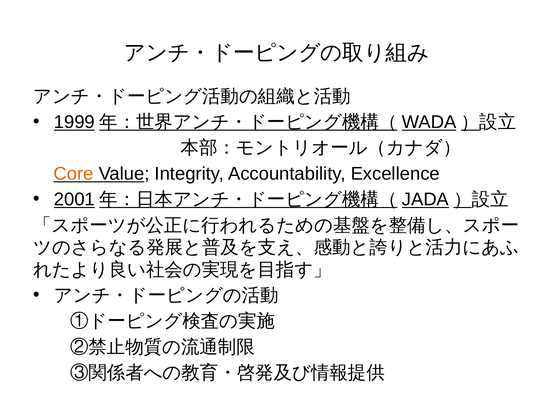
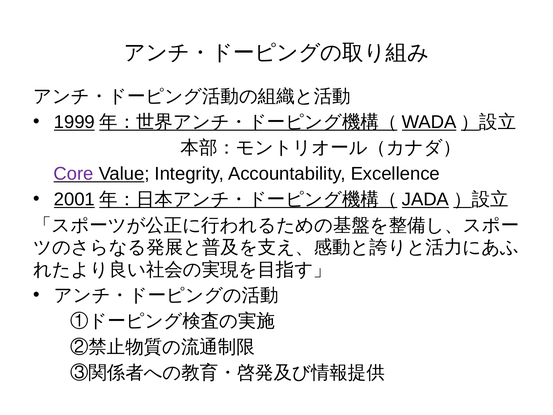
Core colour: orange -> purple
